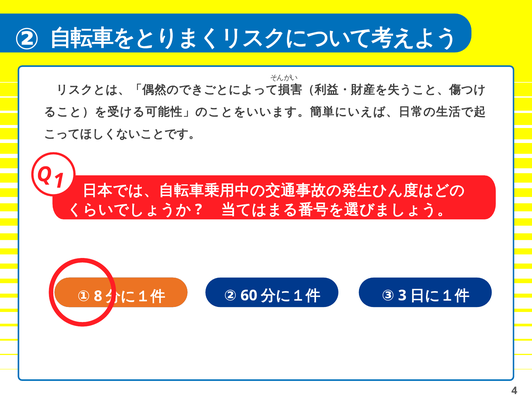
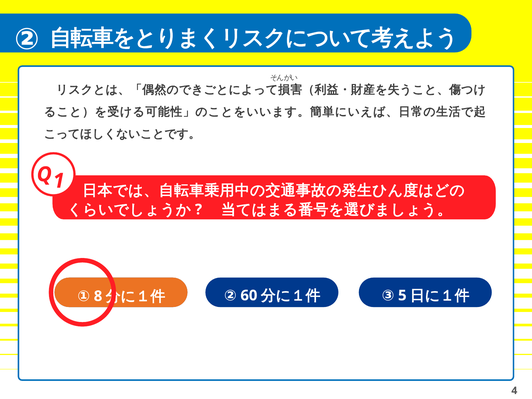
3: 3 -> 5
